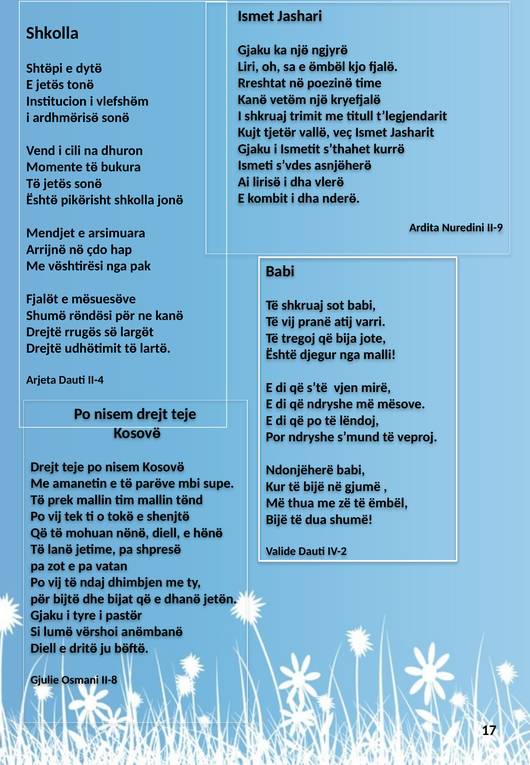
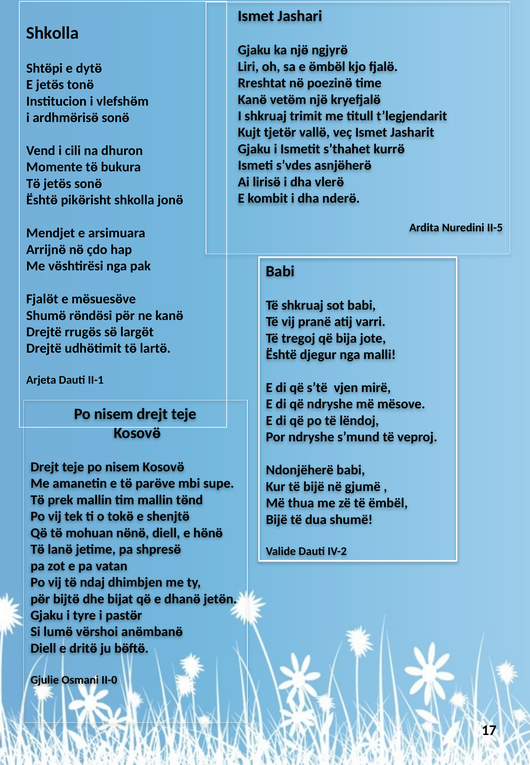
II-9: II-9 -> II-5
II-4: II-4 -> II-1
II-8: II-8 -> II-0
